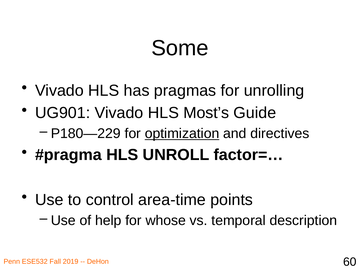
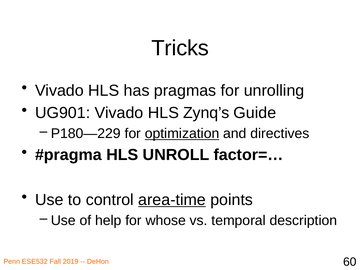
Some: Some -> Tricks
Most’s: Most’s -> Zynq’s
area-time underline: none -> present
